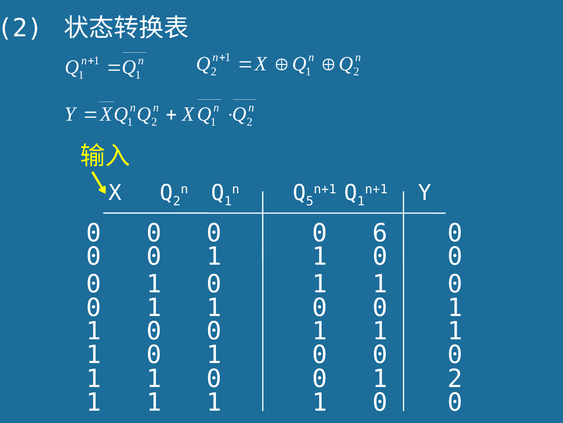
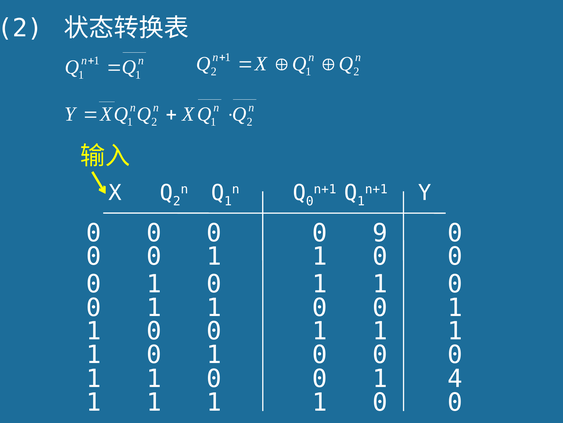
5 at (310, 201): 5 -> 0
6: 6 -> 9
0 1 2: 2 -> 4
